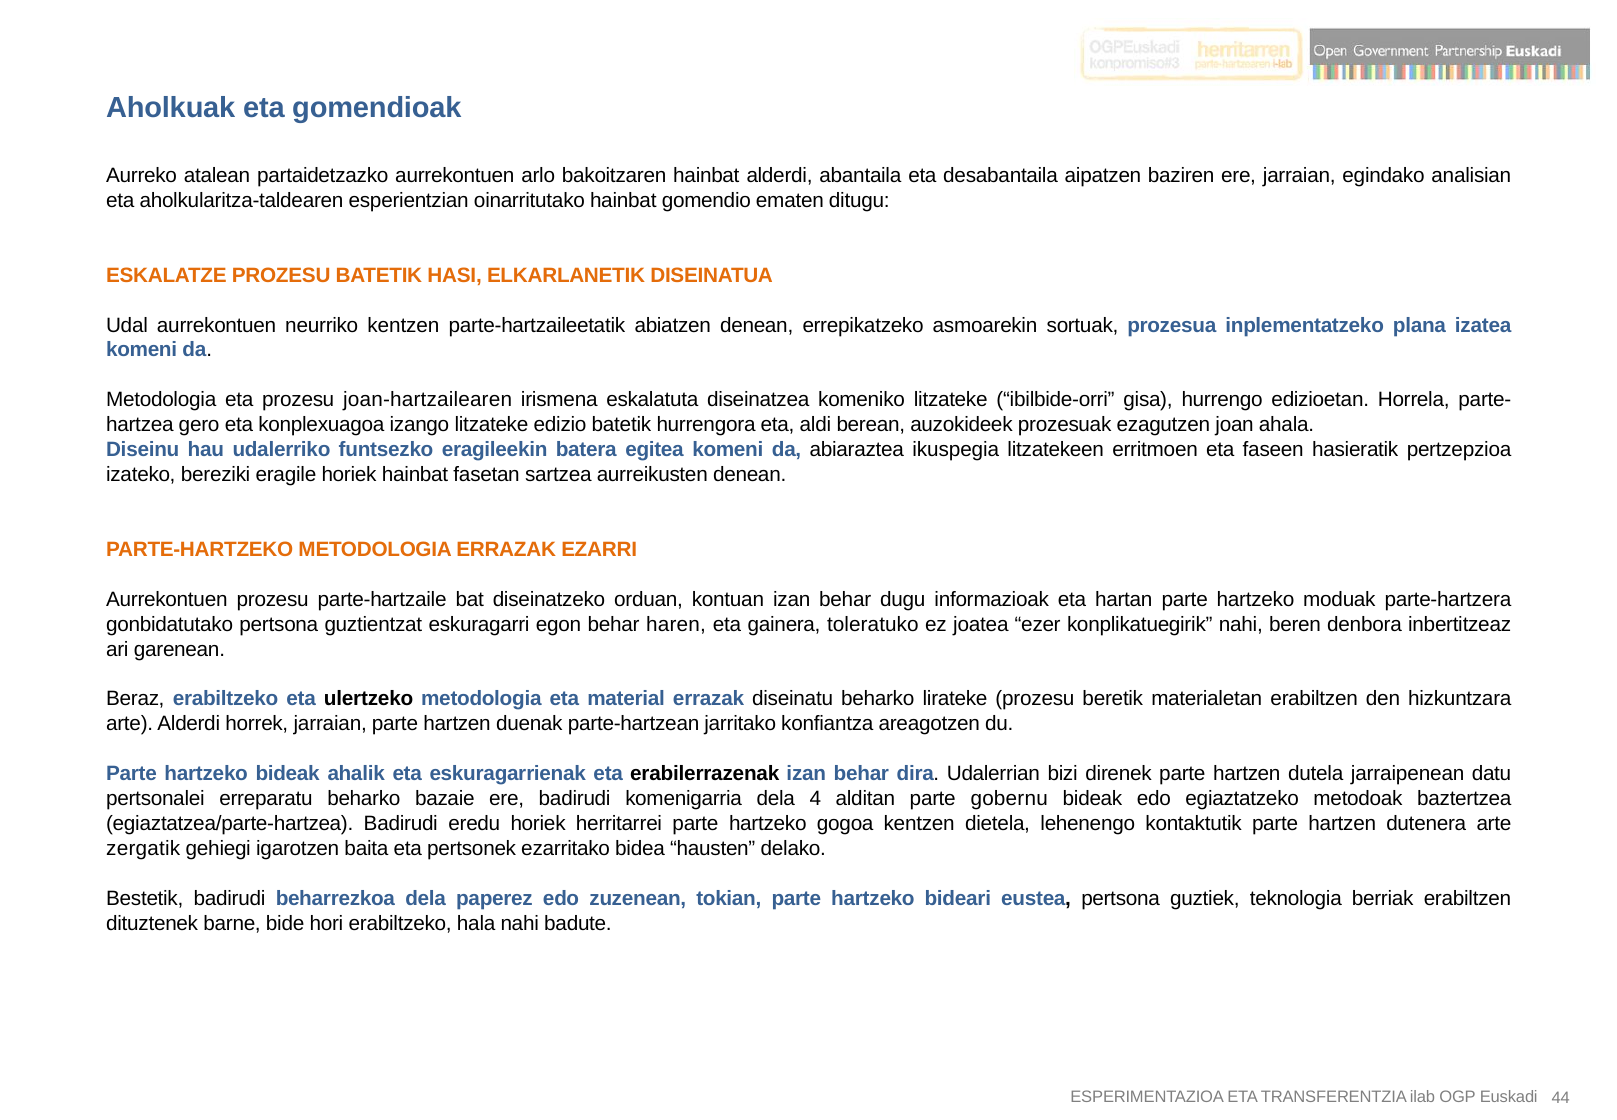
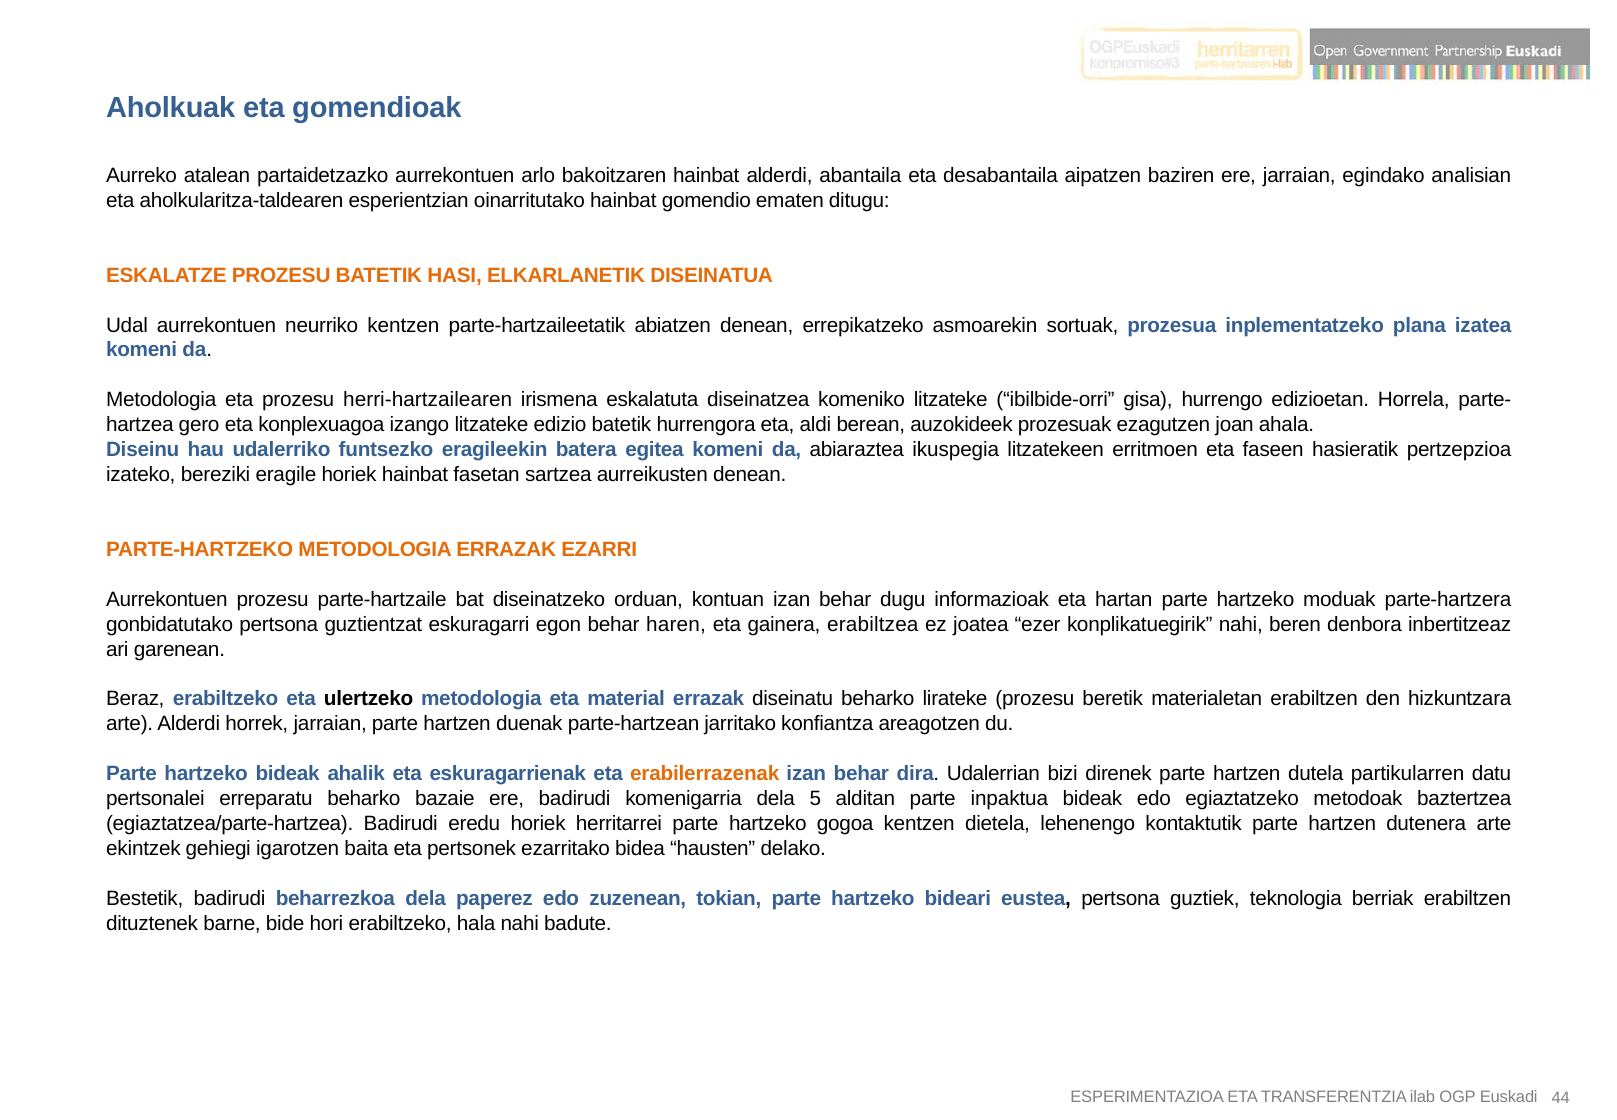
joan-hartzailearen: joan-hartzailearen -> herri-hartzailearen
toleratuko: toleratuko -> erabiltzea
erabilerrazenak colour: black -> orange
jarraipenean: jarraipenean -> partikularren
4: 4 -> 5
gobernu: gobernu -> inpaktua
zergatik: zergatik -> ekintzek
